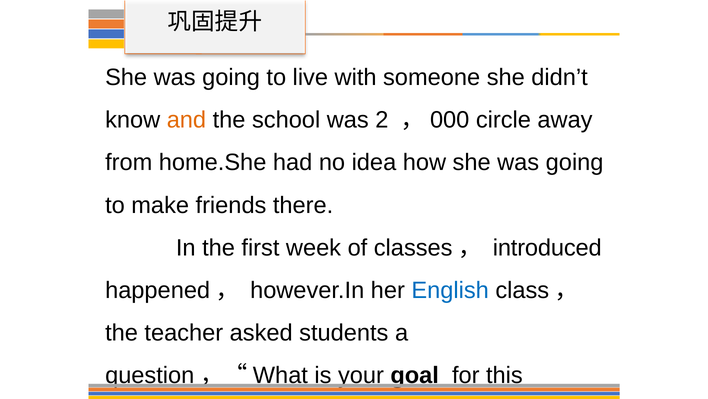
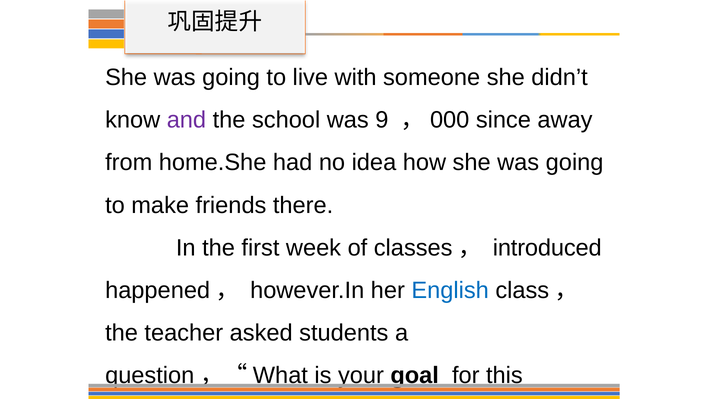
and colour: orange -> purple
2: 2 -> 9
circle: circle -> since
